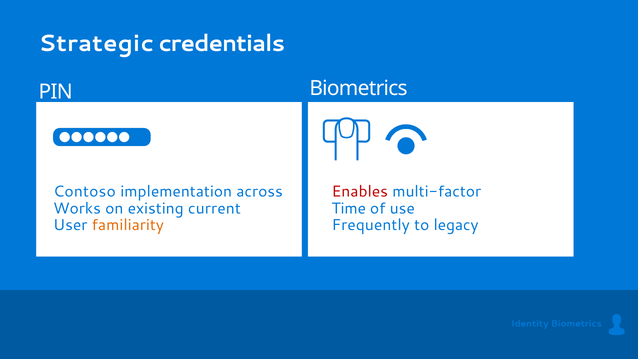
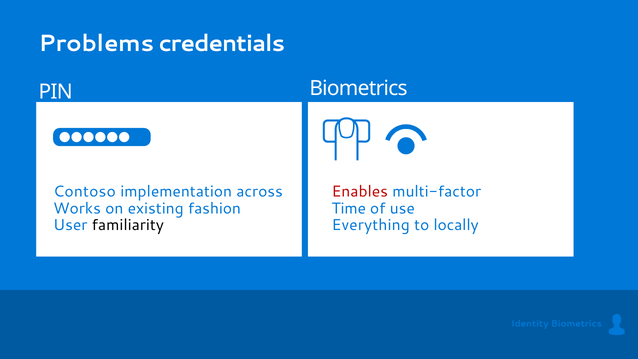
Strategic: Strategic -> Problems
current: current -> fashion
familiarity colour: orange -> black
Frequently: Frequently -> Everything
legacy: legacy -> locally
